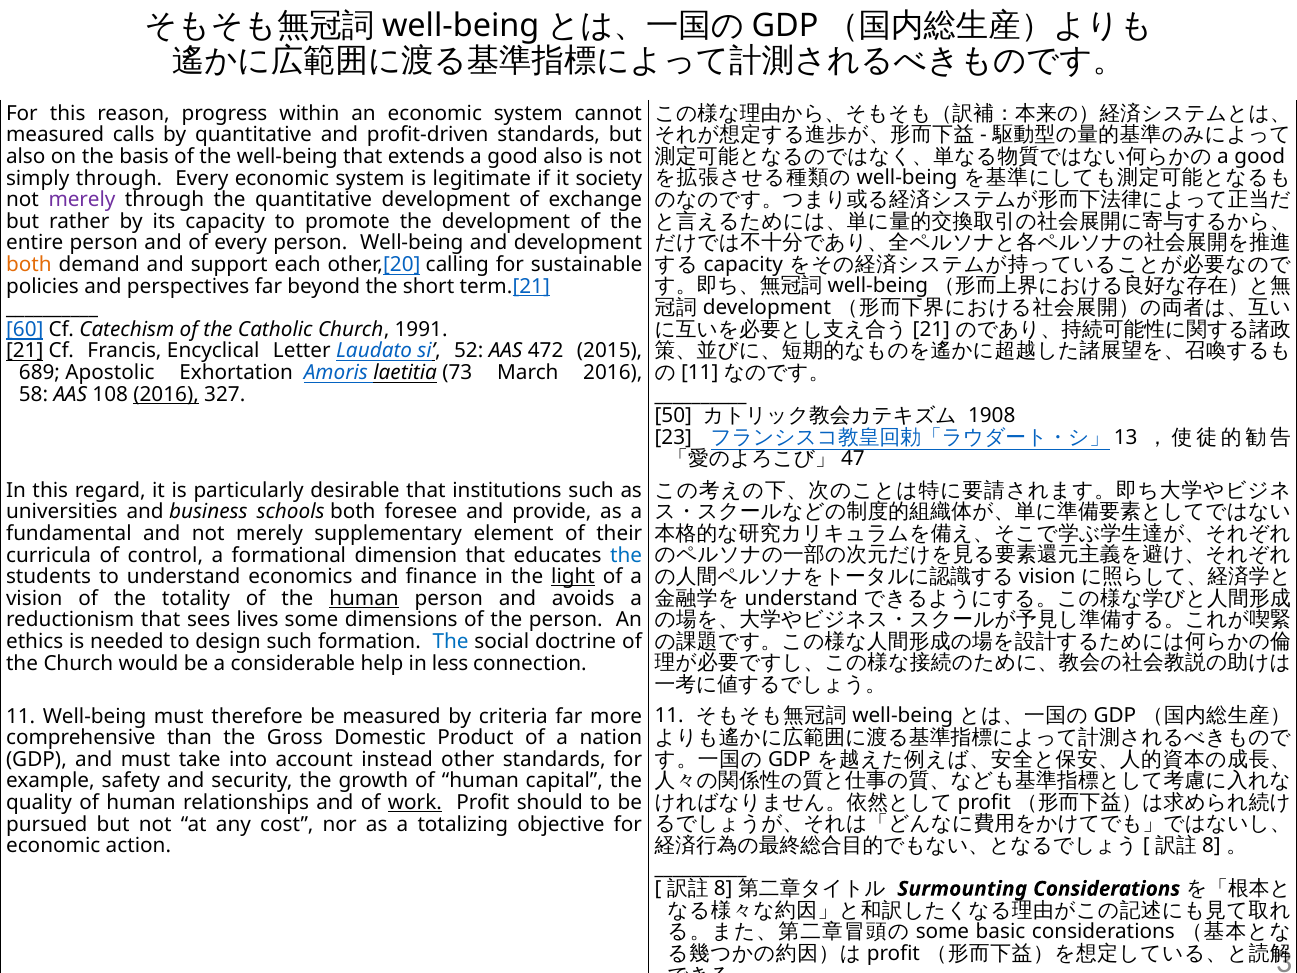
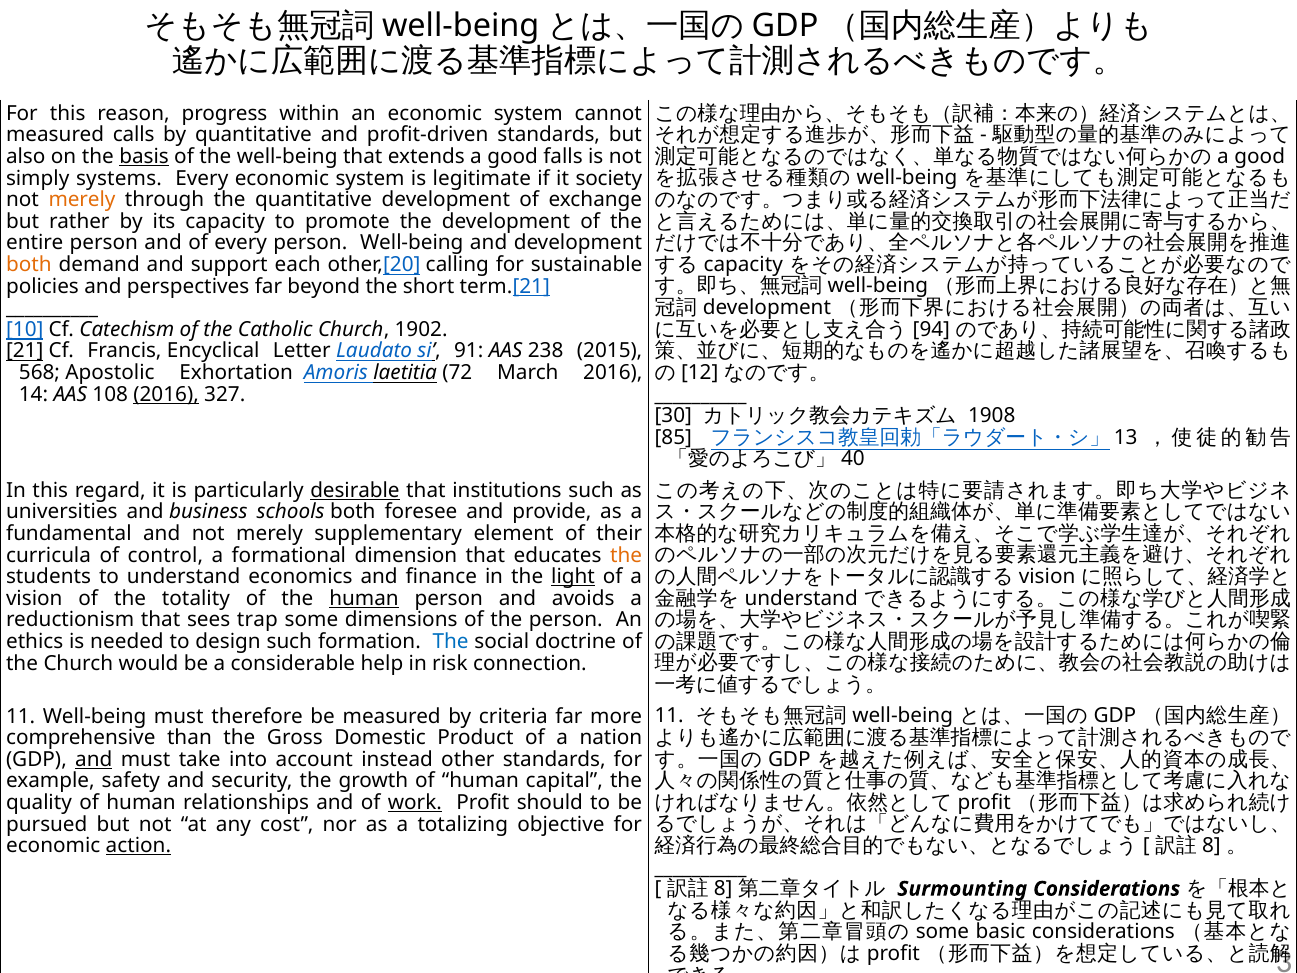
basis underline: none -> present
good also: also -> falls
simply through: through -> systems
merely at (82, 200) colour: purple -> orange
21 at (931, 329): 21 -> 94
60: 60 -> 10
1991: 1991 -> 1902
52: 52 -> 91
472: 472 -> 238
11 at (700, 372): 11 -> 12
689: 689 -> 568
73: 73 -> 72
58: 58 -> 14
50: 50 -> 30
23: 23 -> 85
47: 47 -> 40
desirable underline: none -> present
the at (626, 555) colour: blue -> orange
lives: lives -> trap
less: less -> risk
and at (94, 759) underline: none -> present
action underline: none -> present
